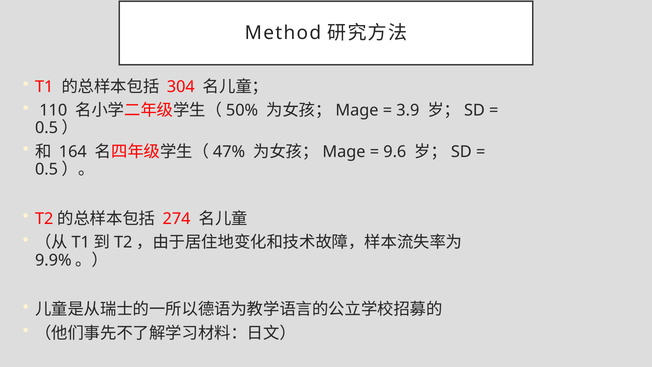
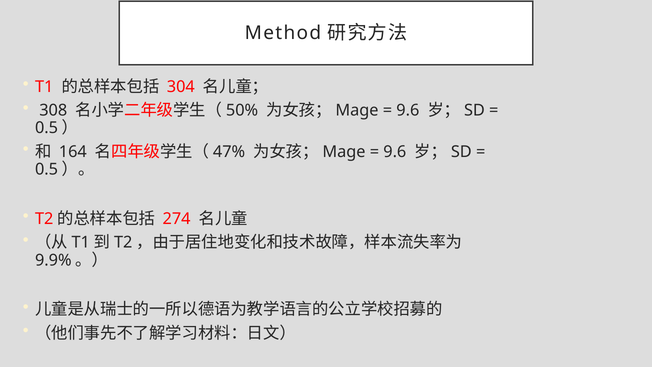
110: 110 -> 308
3.9 at (408, 110): 3.9 -> 9.6
